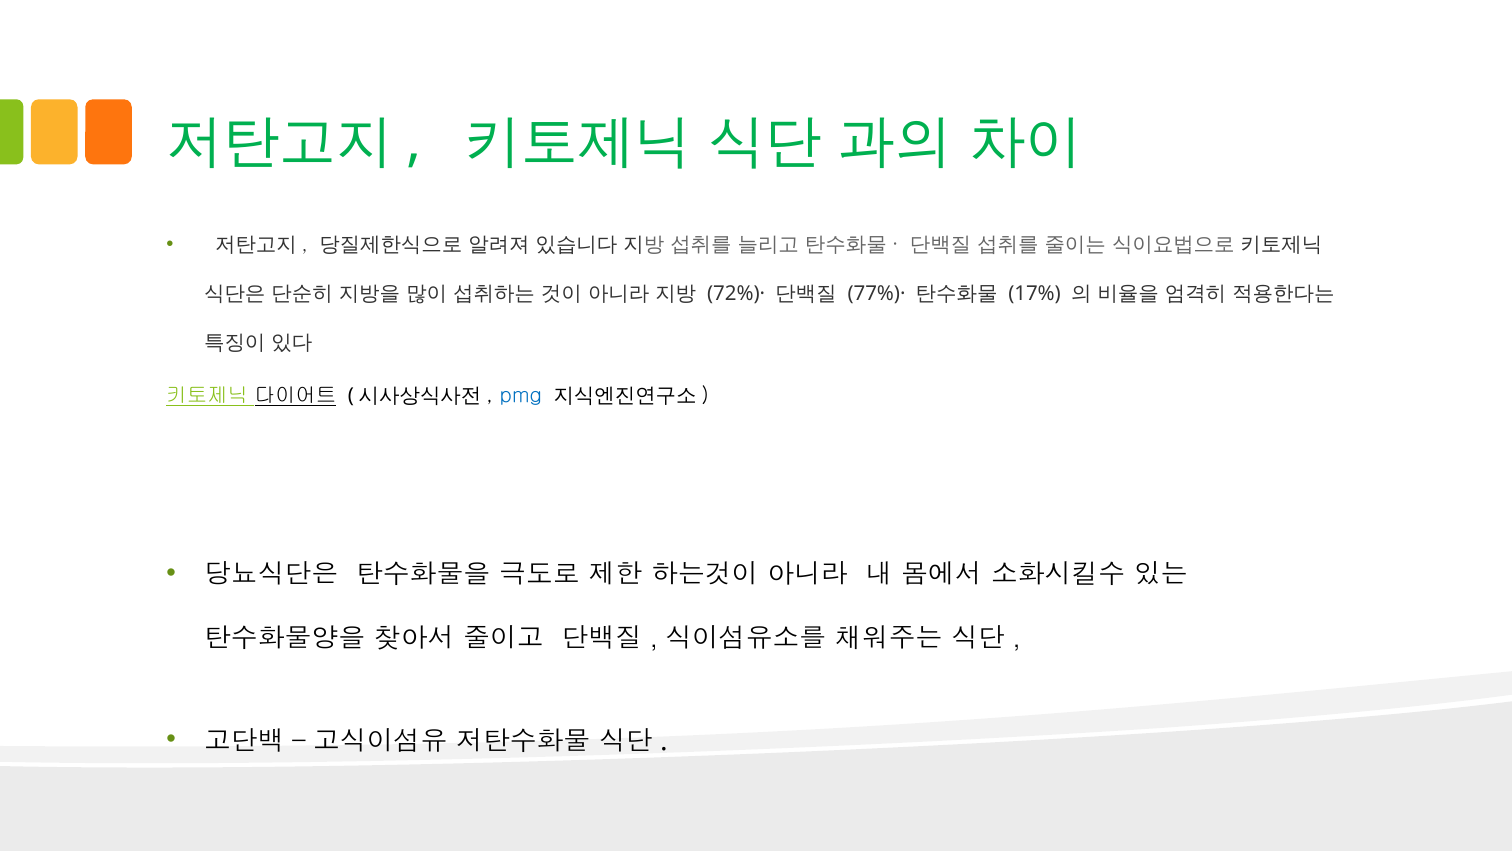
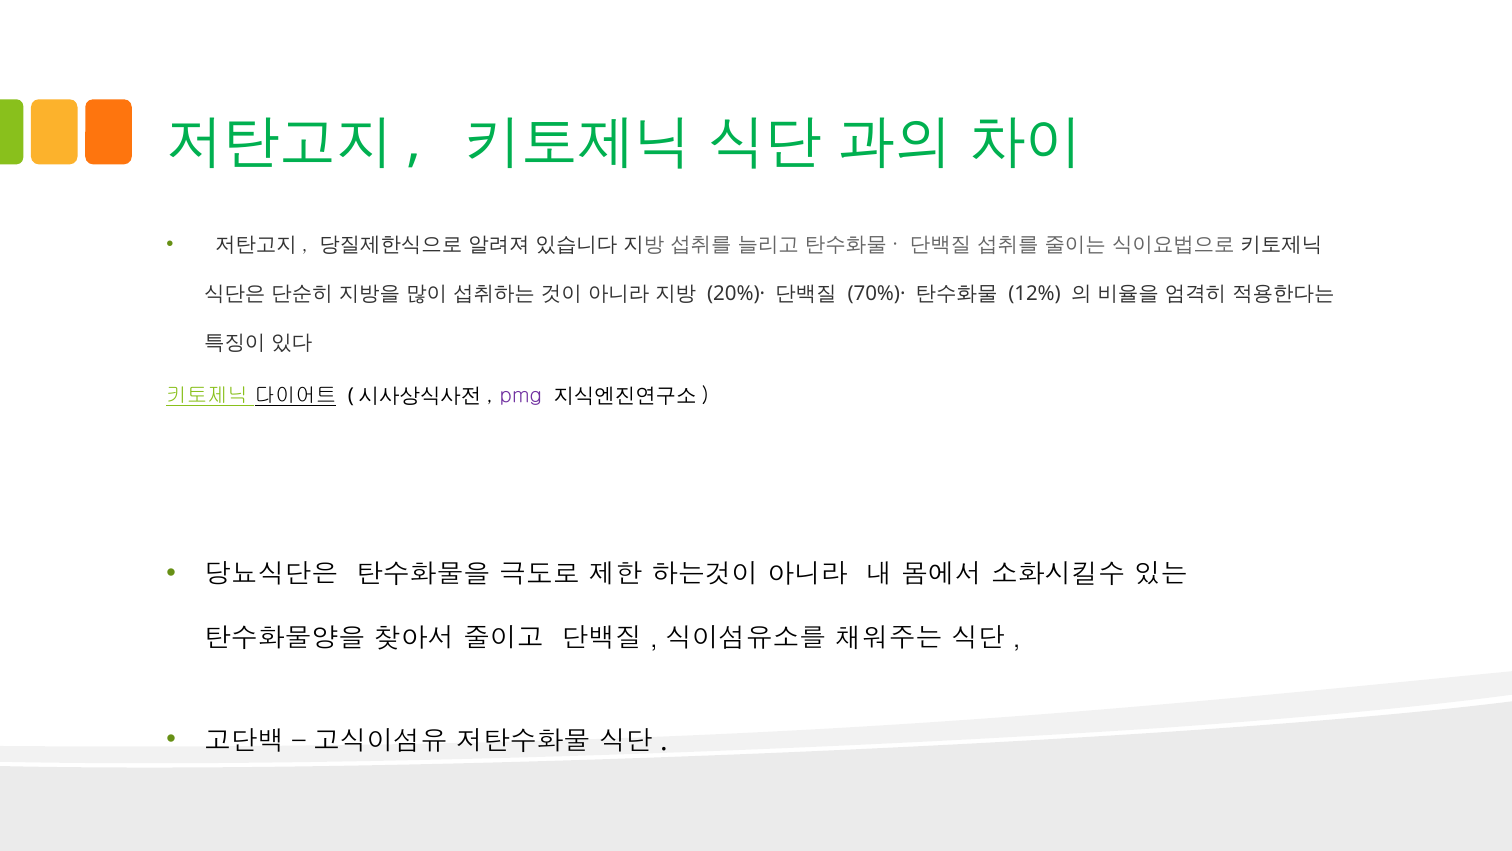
72%)·: 72%)· -> 20%)·
77%)·: 77%)· -> 70%)·
17%: 17% -> 12%
pmg colour: blue -> purple
